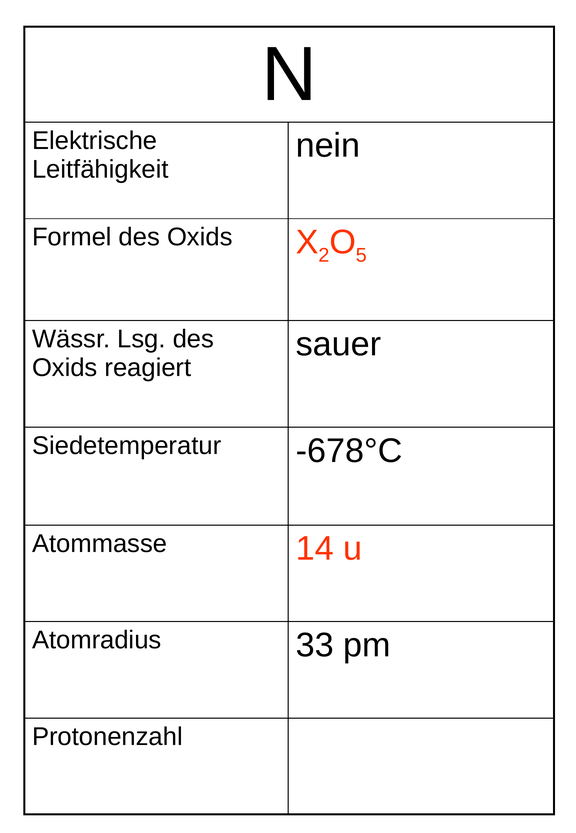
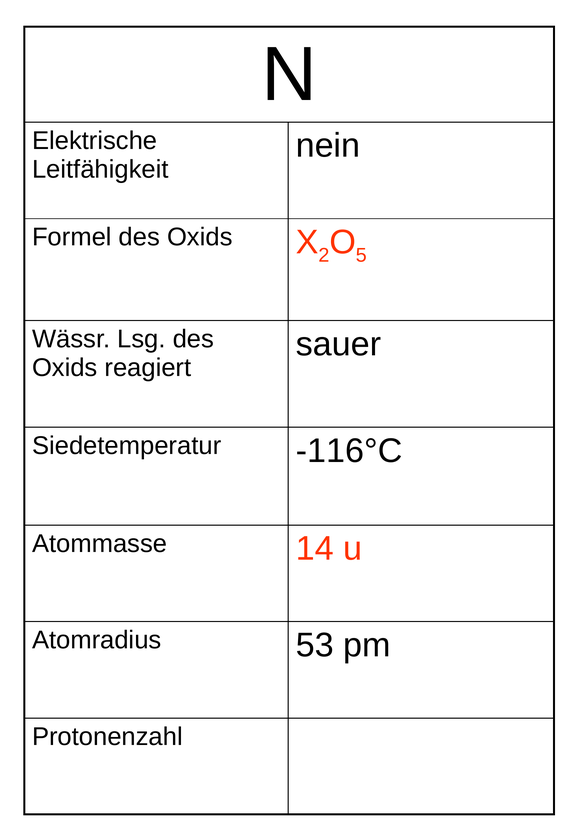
-678°C: -678°C -> -116°C
33: 33 -> 53
